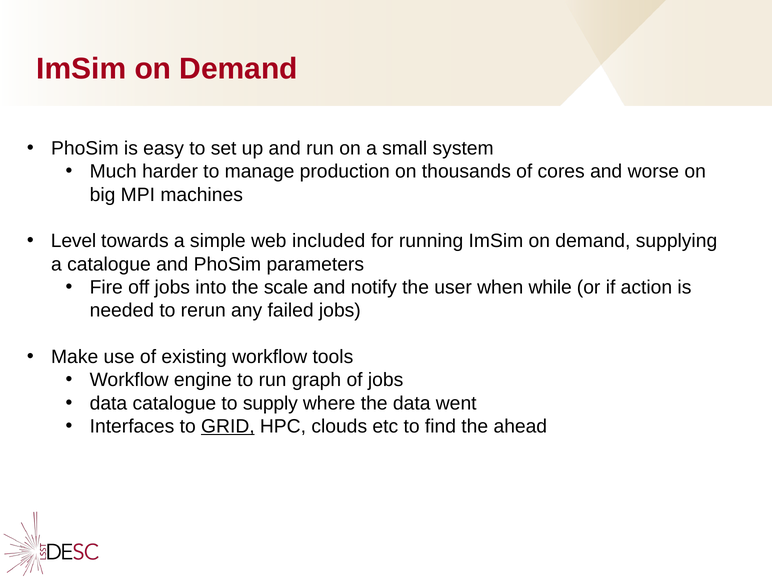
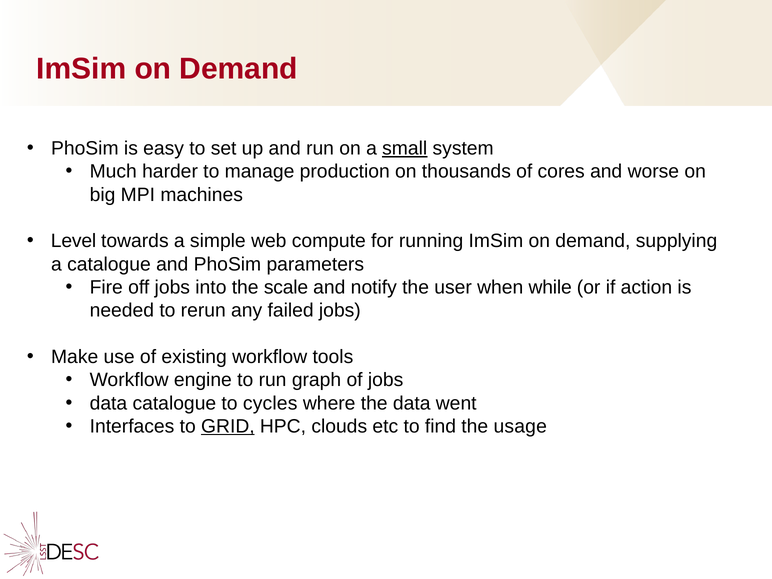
small underline: none -> present
included: included -> compute
supply: supply -> cycles
ahead: ahead -> usage
